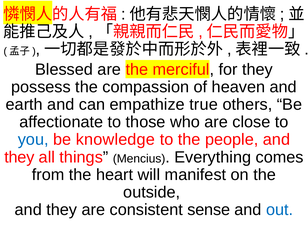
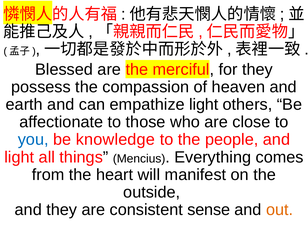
empathize true: true -> light
they at (19, 157): they -> light
out colour: blue -> orange
